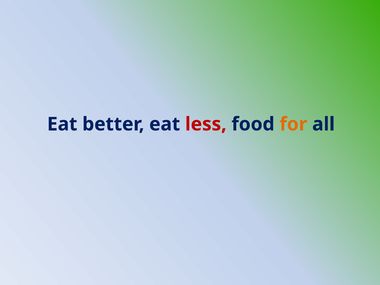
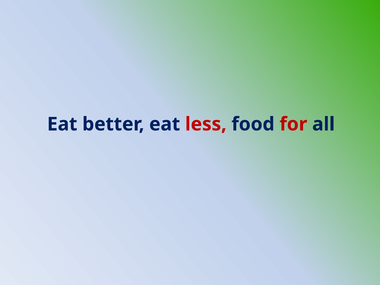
for colour: orange -> red
